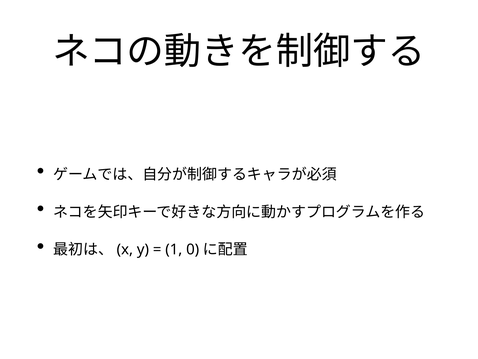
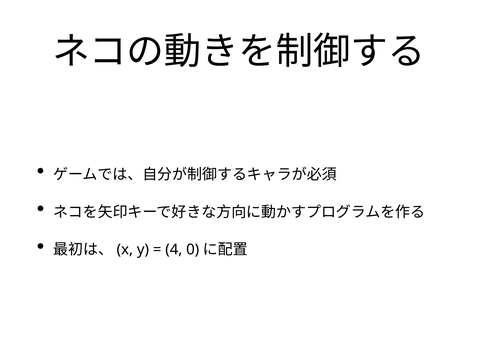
1: 1 -> 4
